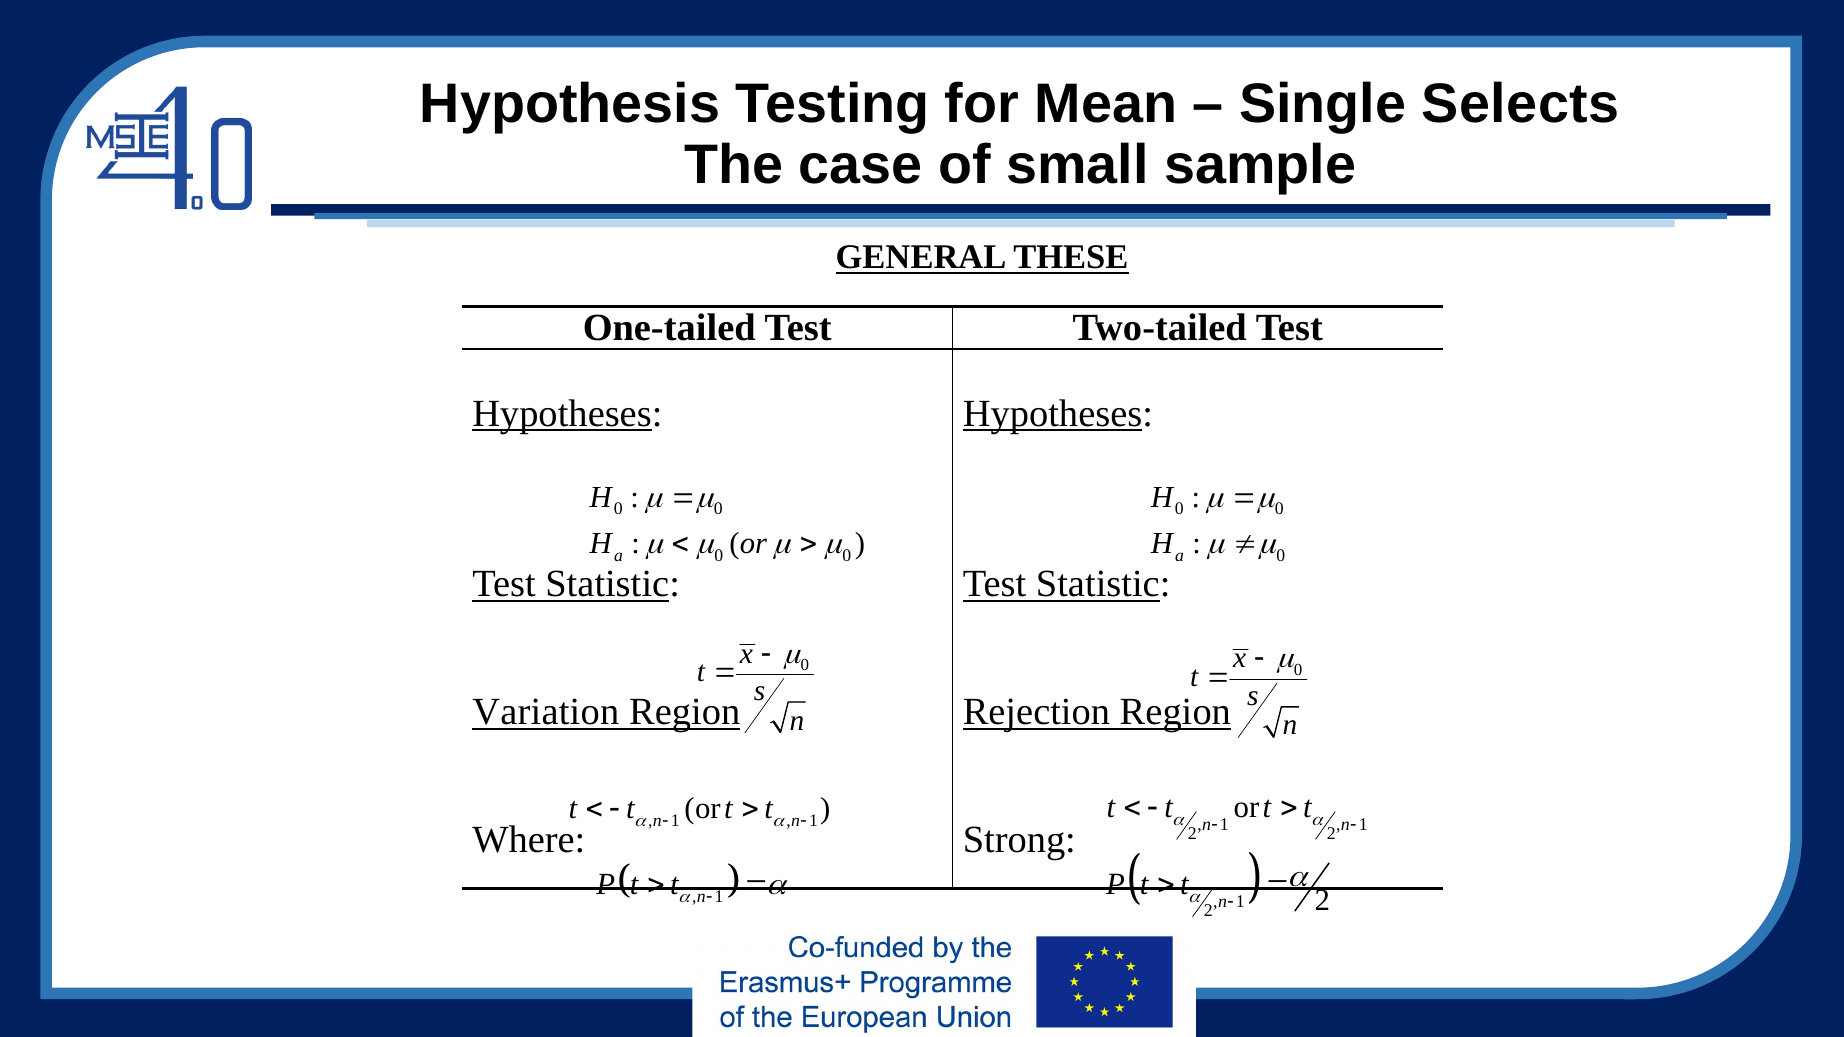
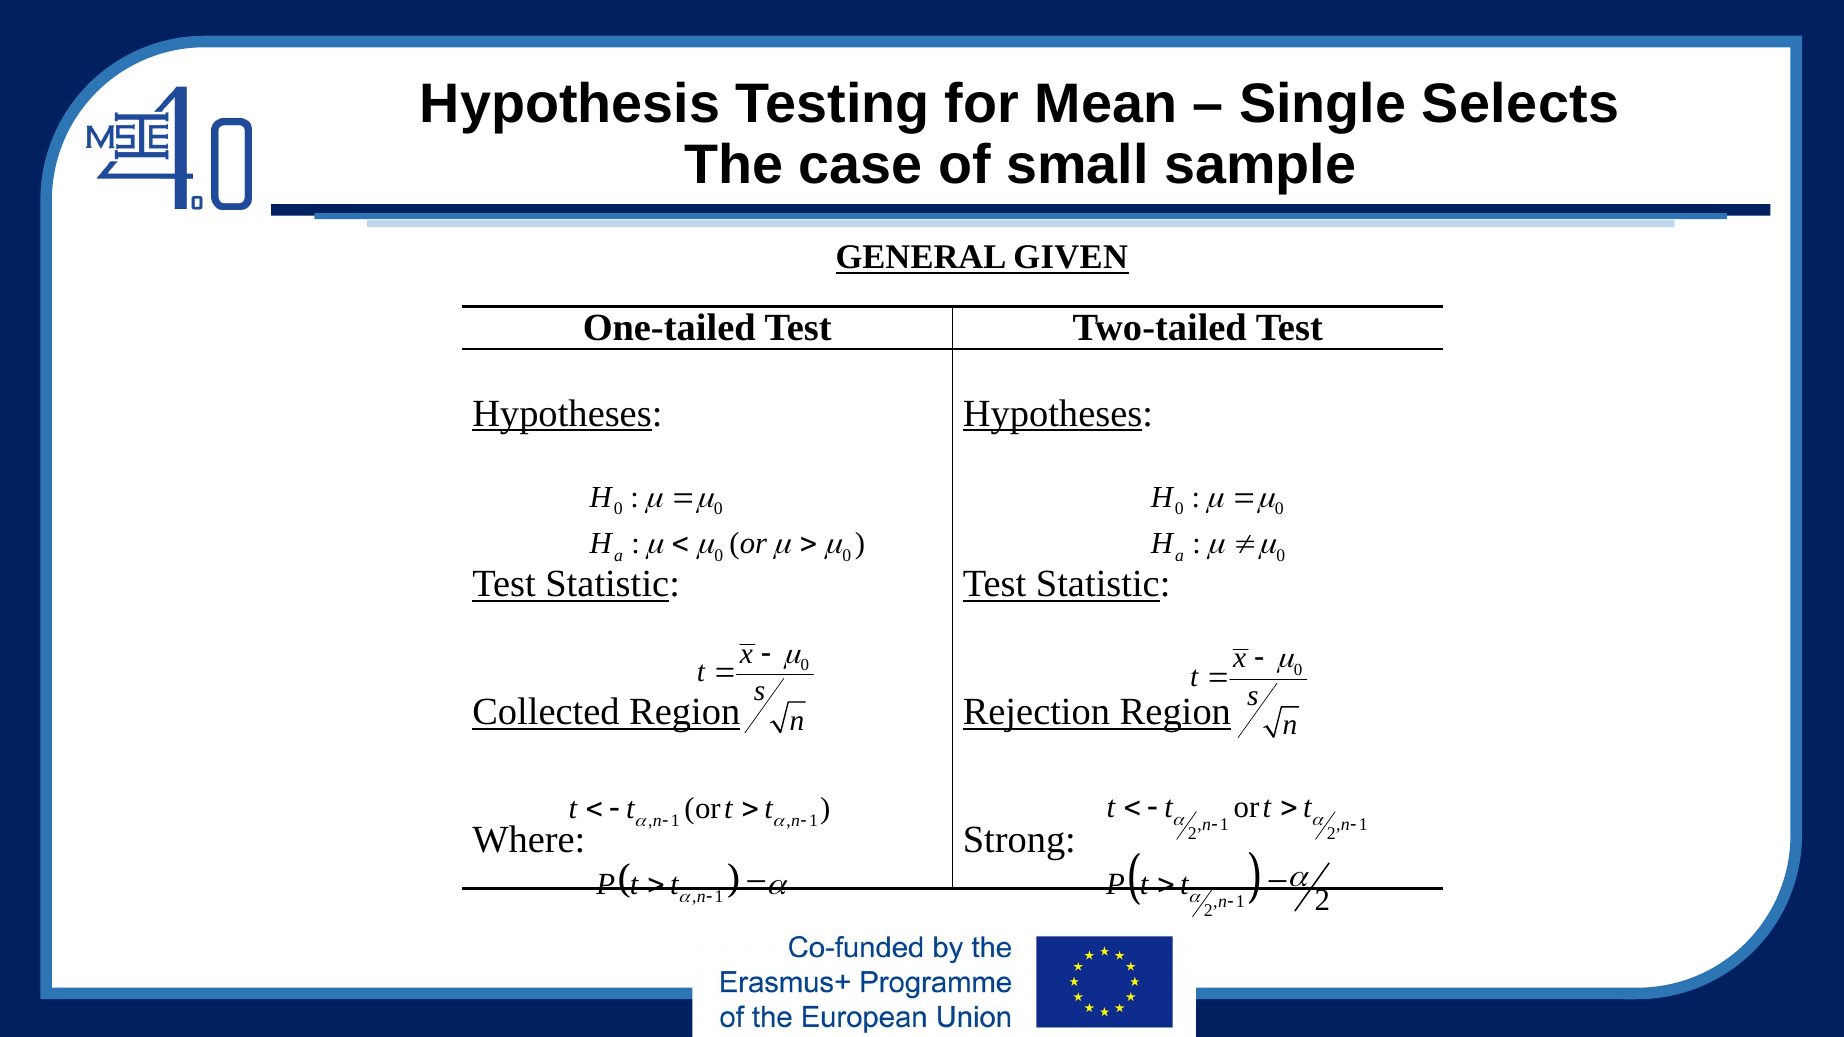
THESE: THESE -> GIVEN
Variation: Variation -> Collected
